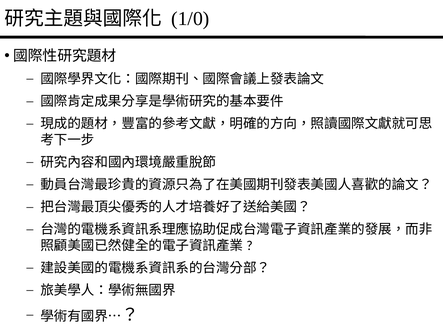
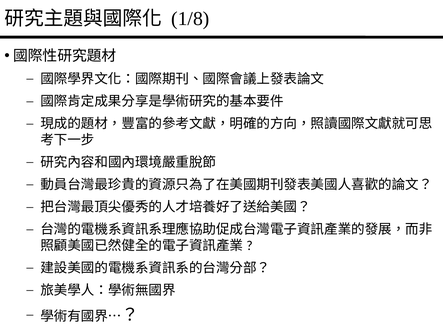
1/0: 1/0 -> 1/8
